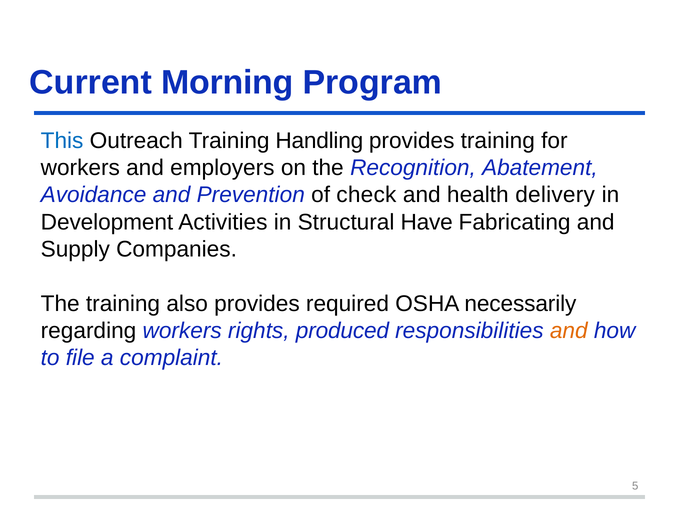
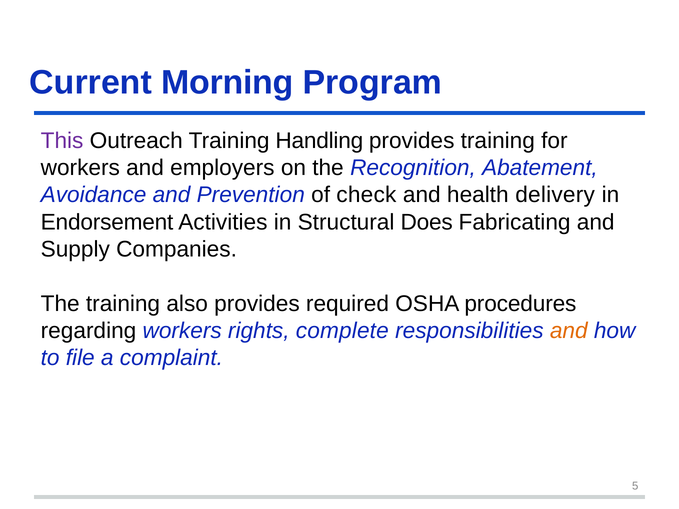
This colour: blue -> purple
Development: Development -> Endorsement
Have: Have -> Does
necessarily: necessarily -> procedures
produced: produced -> complete
